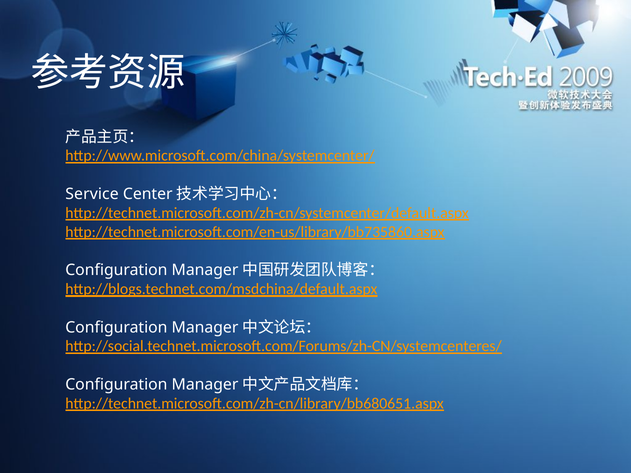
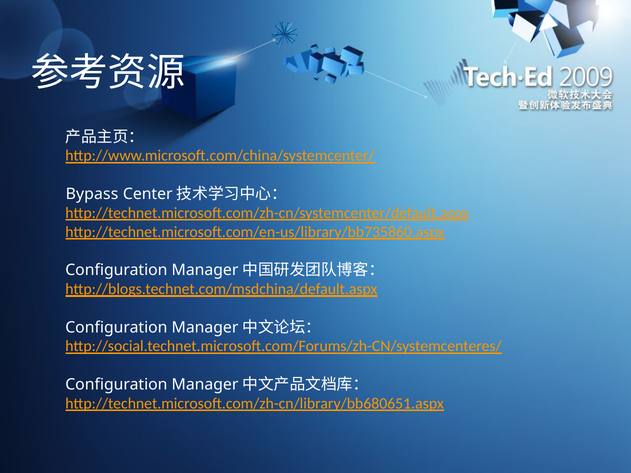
Service: Service -> Bypass
